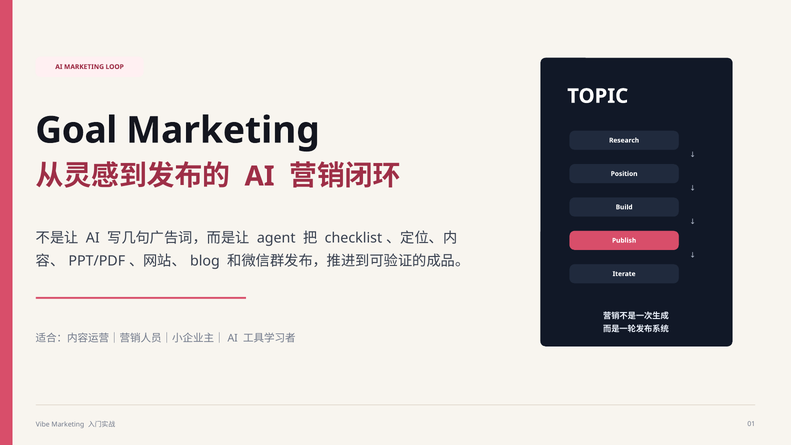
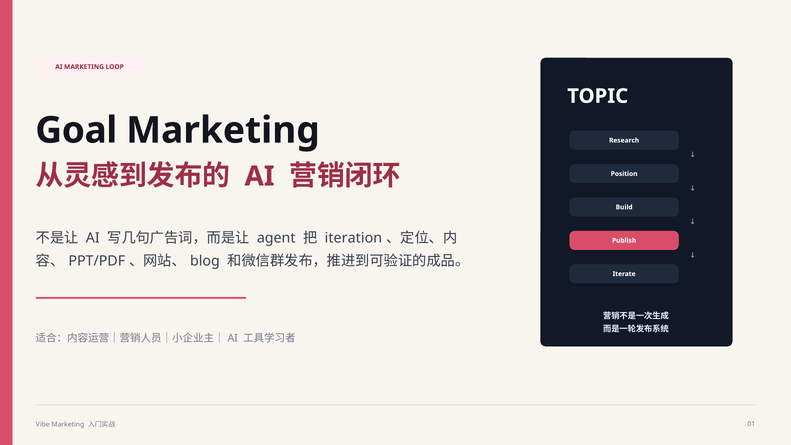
checklist: checklist -> iteration
